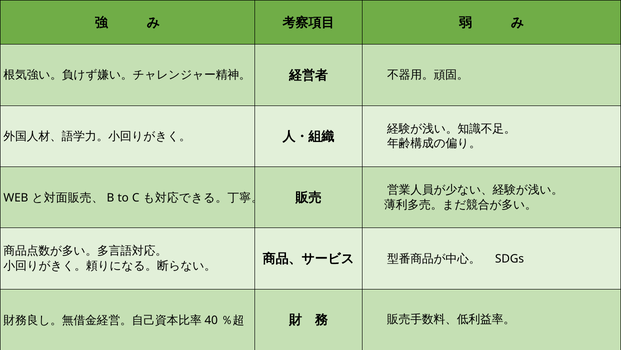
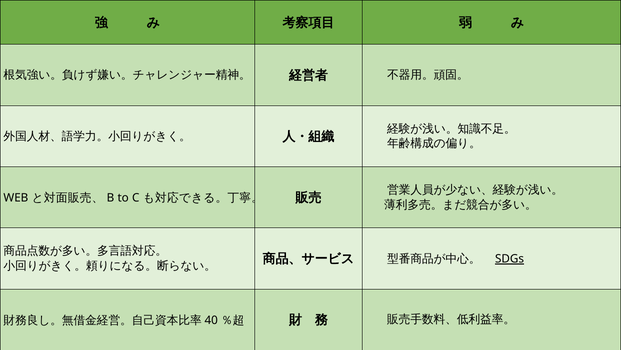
SDGs underline: none -> present
